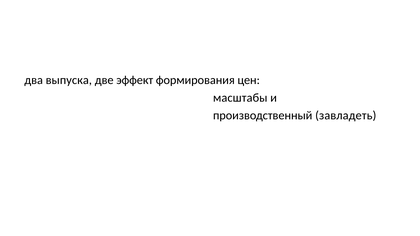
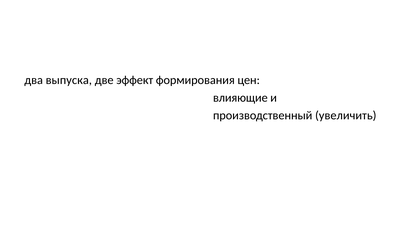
масштабы: масштабы -> влияющие
завладеть: завладеть -> увеличить
